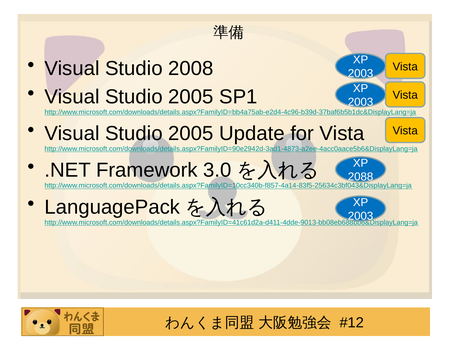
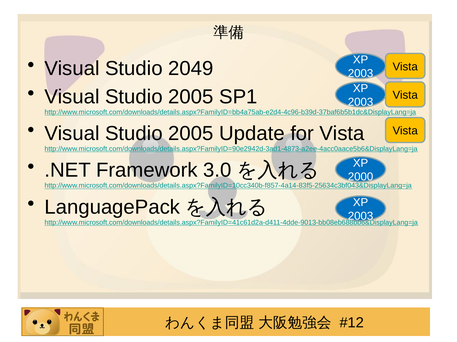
2008: 2008 -> 2049
2088: 2088 -> 2000
